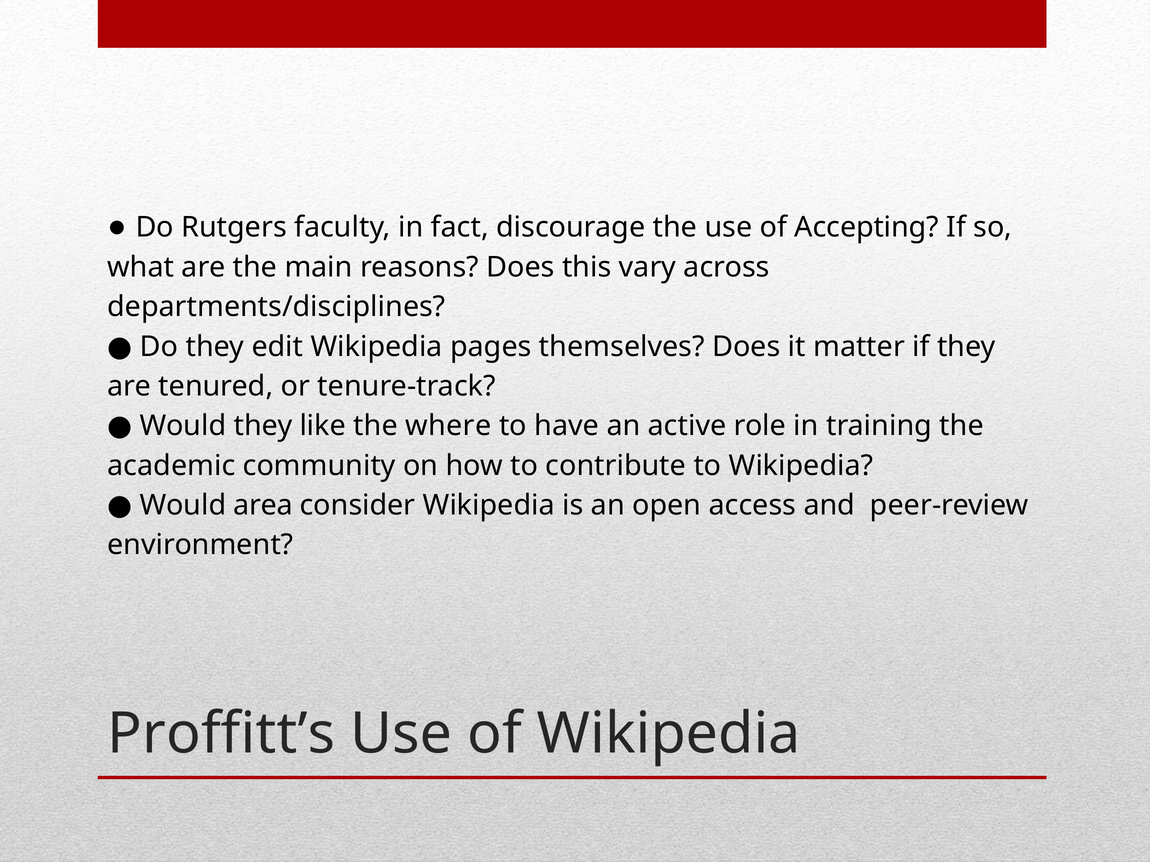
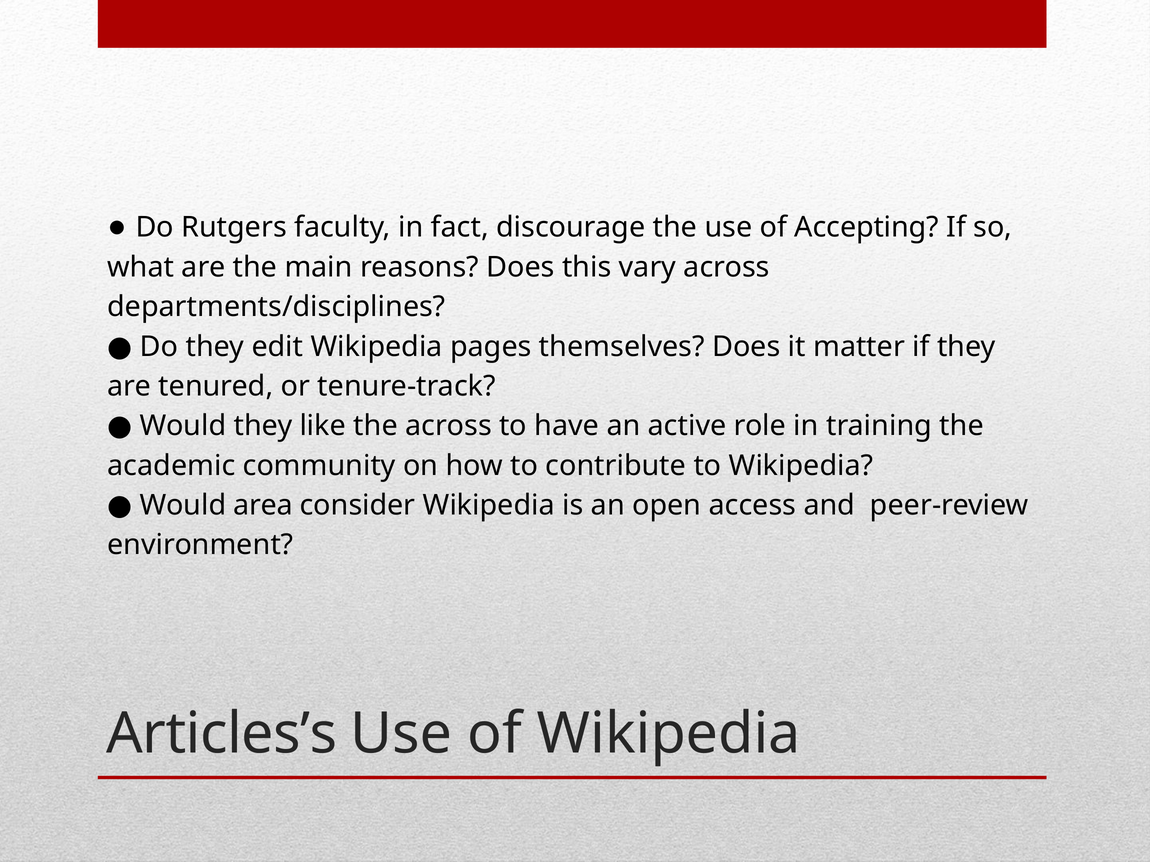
the where: where -> across
Proffitt’s: Proffitt’s -> Articles’s
